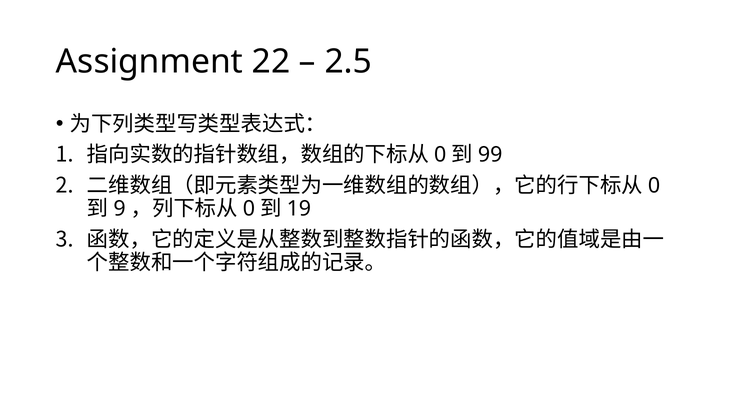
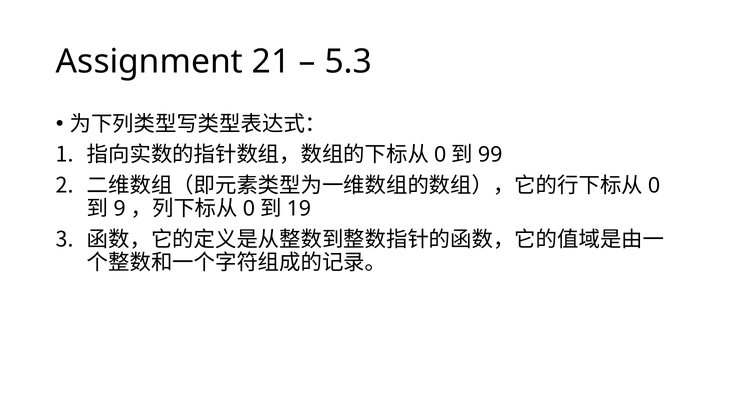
22: 22 -> 21
2.5: 2.5 -> 5.3
